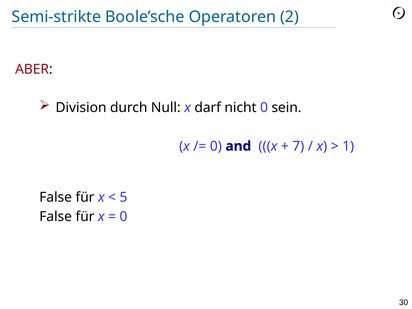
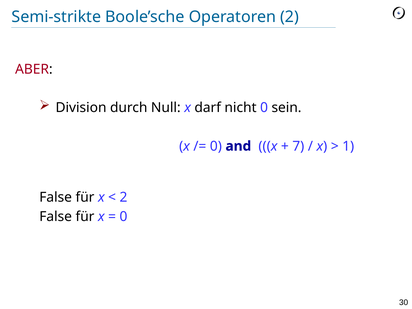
5 at (123, 197): 5 -> 2
